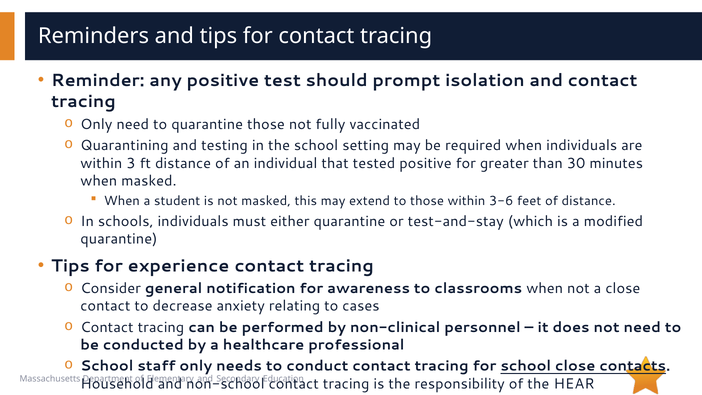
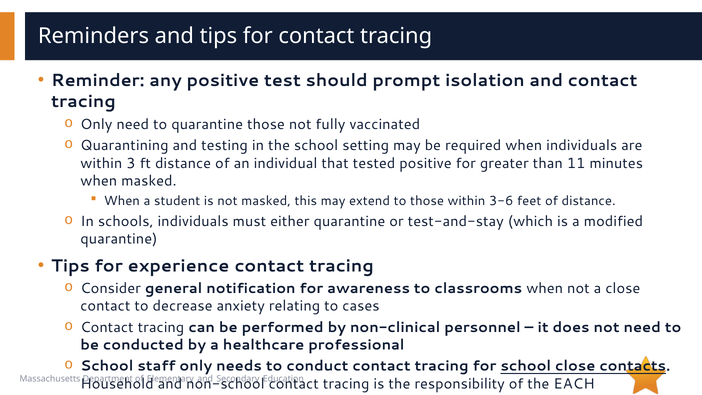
30: 30 -> 11
HEAR: HEAR -> EACH
